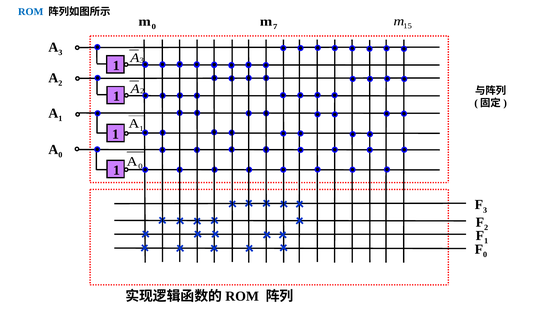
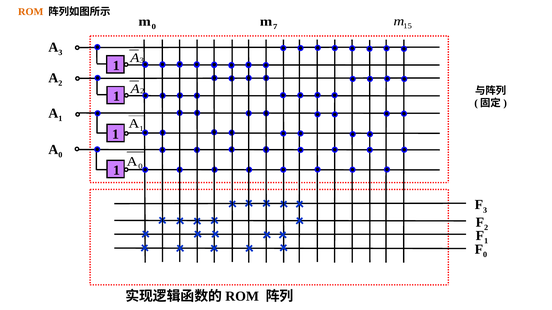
ROM colour: blue -> orange
